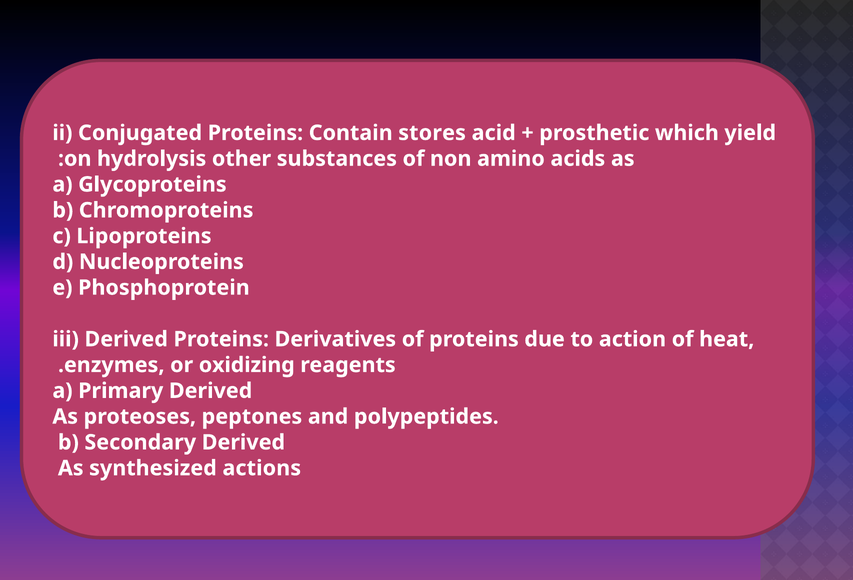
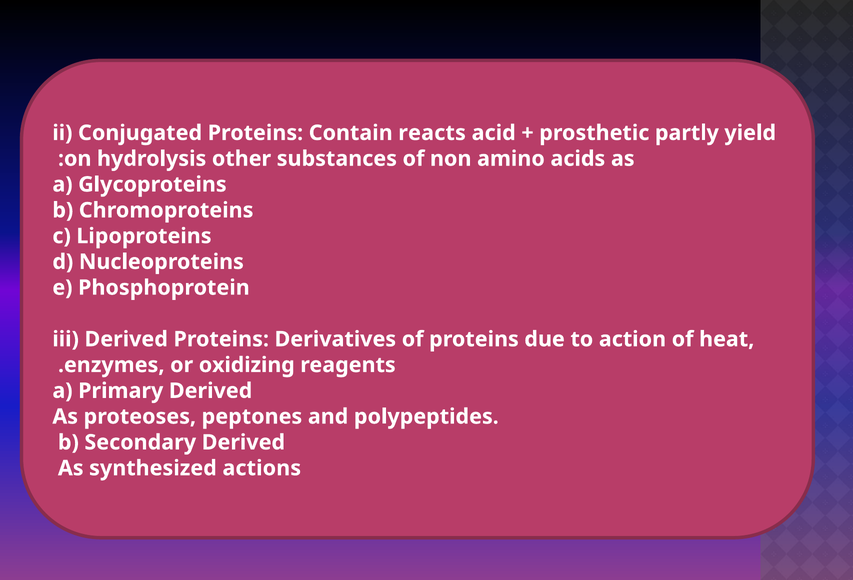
stores: stores -> reacts
which: which -> partly
